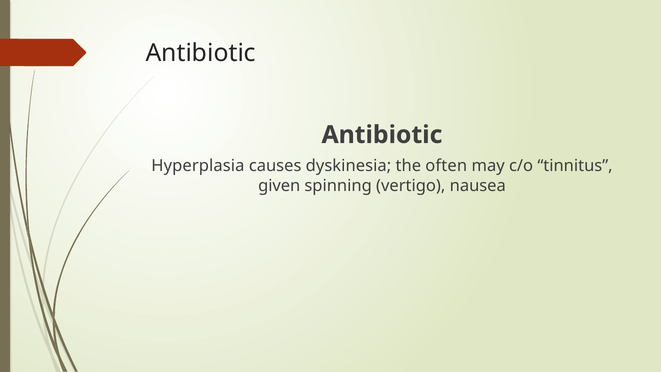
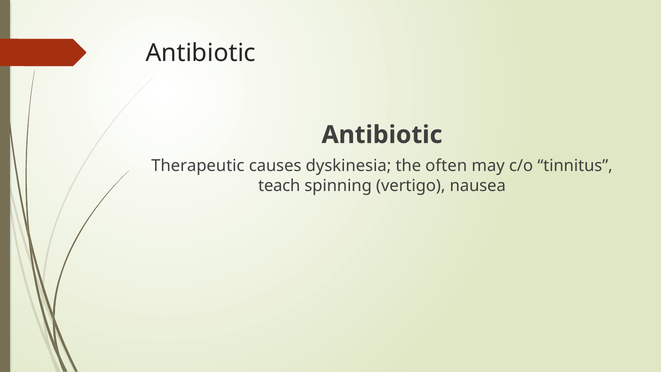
Hyperplasia: Hyperplasia -> Therapeutic
given: given -> teach
